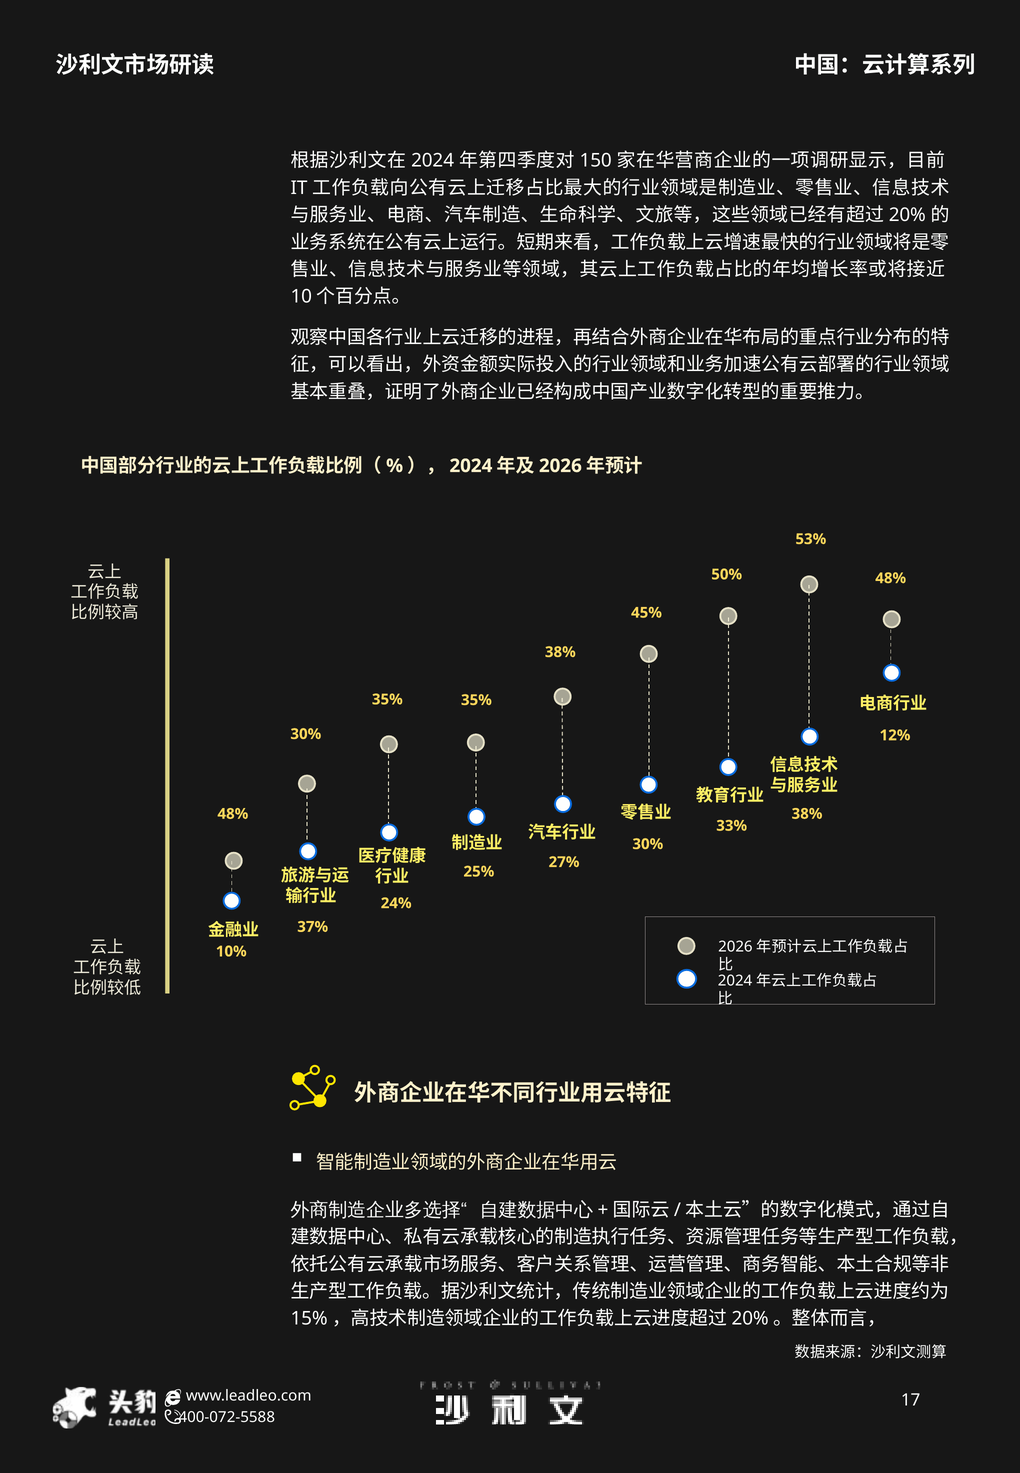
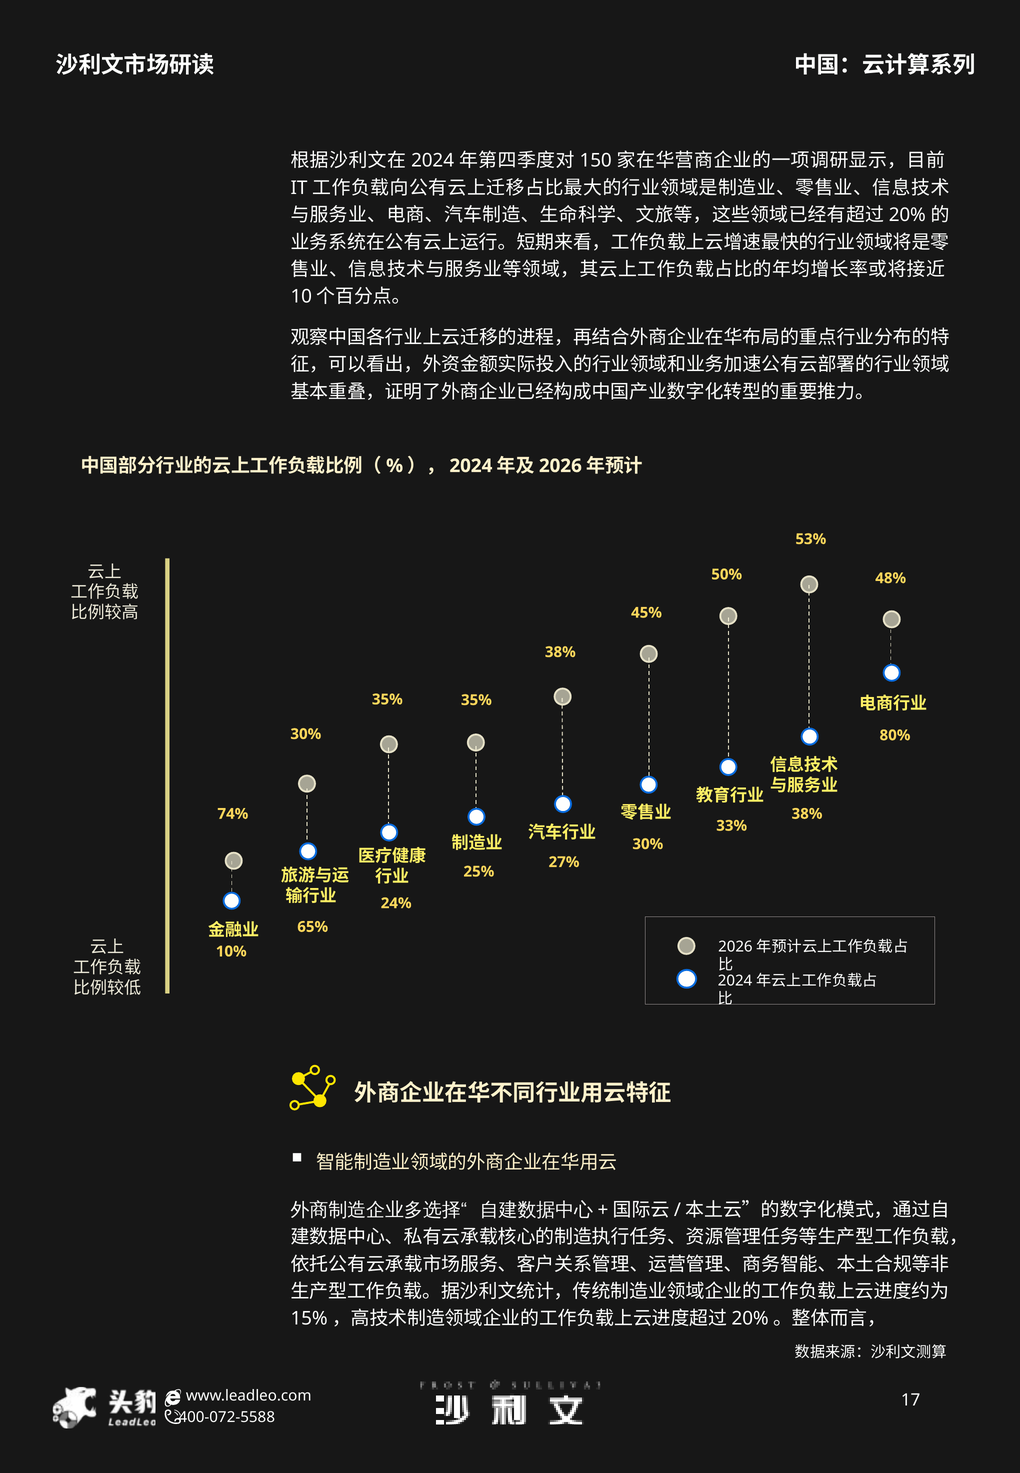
12%: 12% -> 80%
48% at (233, 814): 48% -> 74%
37%: 37% -> 65%
